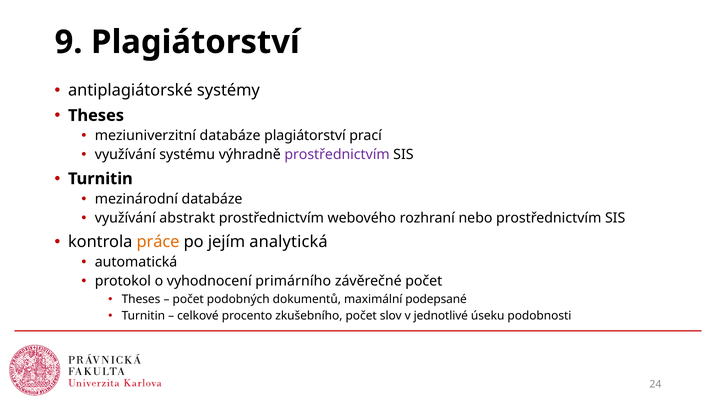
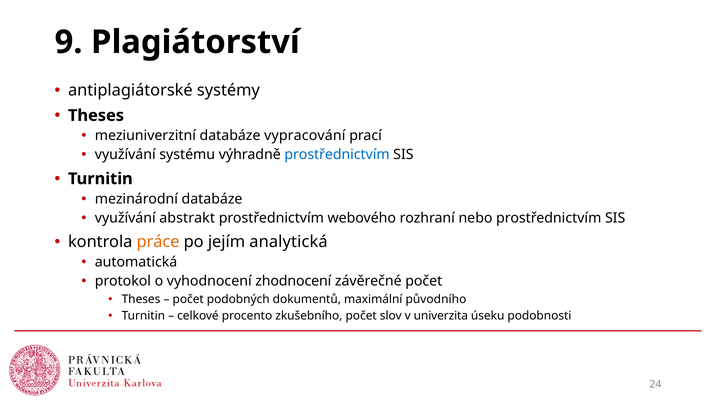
databáze plagiátorství: plagiátorství -> vypracování
prostřednictvím at (337, 155) colour: purple -> blue
primárního: primárního -> zhodnocení
podepsané: podepsané -> původního
jednotlivé: jednotlivé -> univerzita
